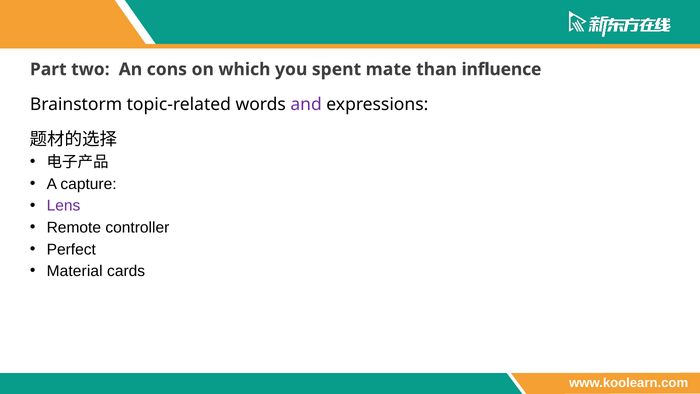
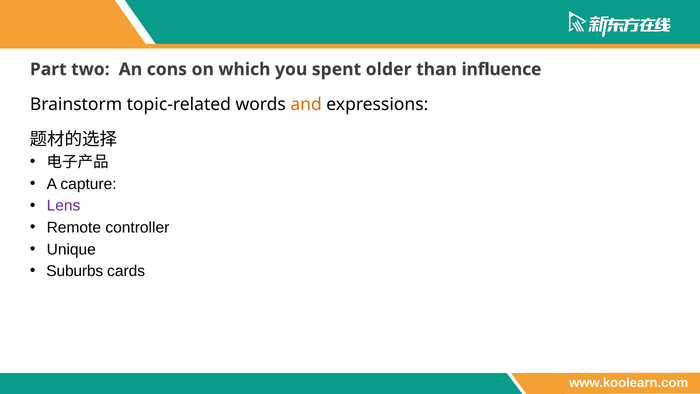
mate: mate -> older
and colour: purple -> orange
Perfect: Perfect -> Unique
Material: Material -> Suburbs
